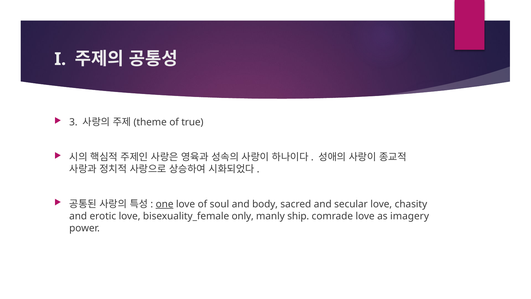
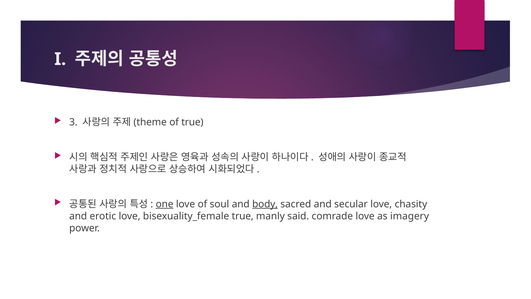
body underline: none -> present
bisexuality_female only: only -> true
ship: ship -> said
